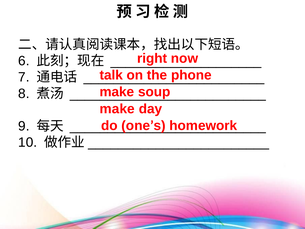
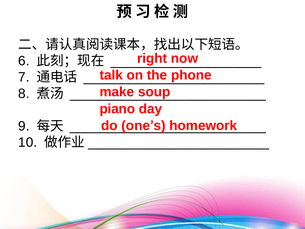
make at (117, 109): make -> piano
